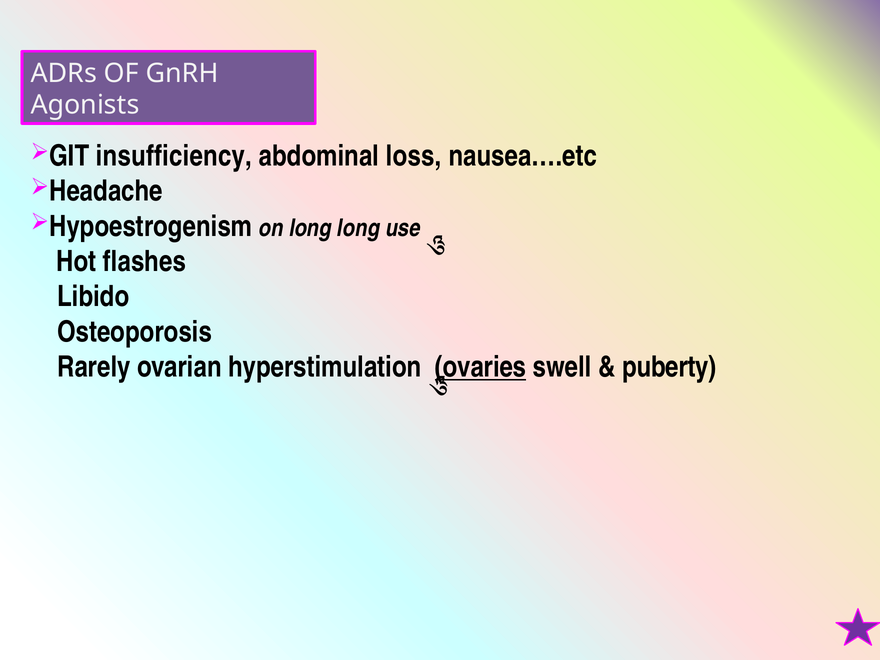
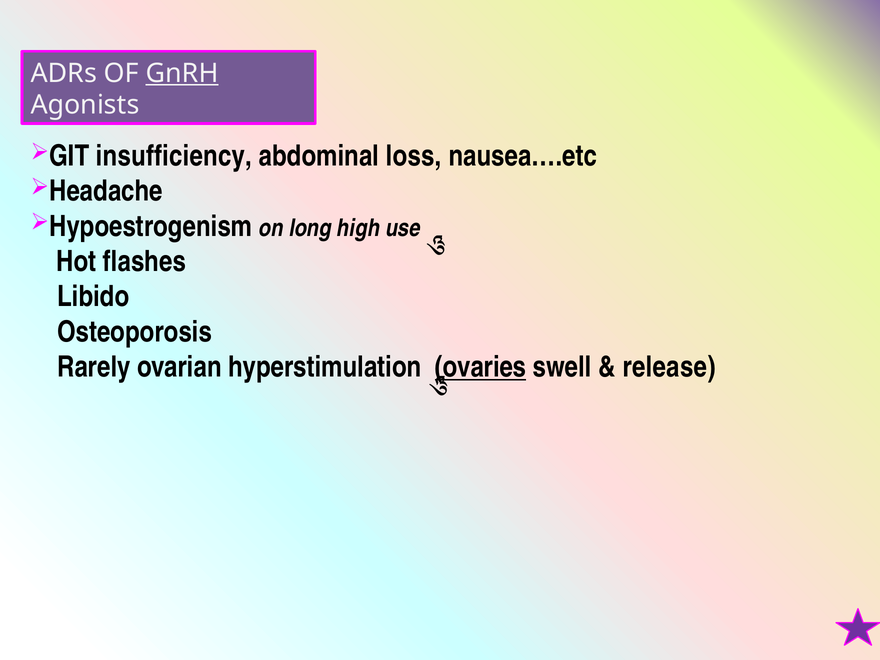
GnRH underline: none -> present
long long: long -> high
puberty: puberty -> release
